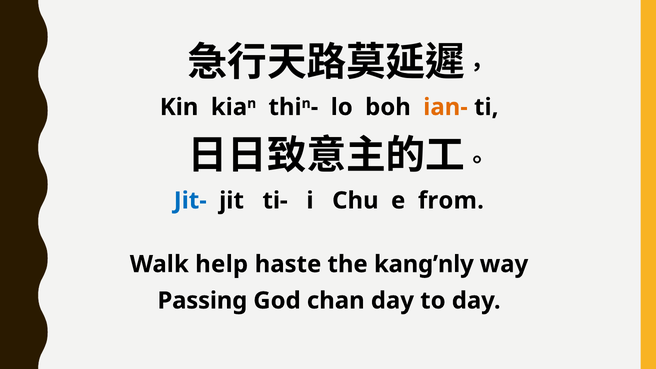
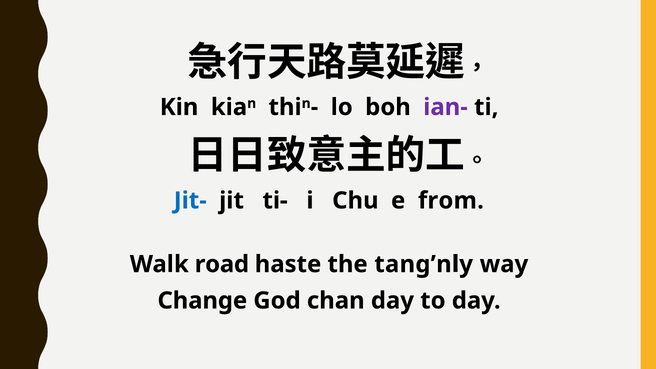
ian- colour: orange -> purple
help: help -> road
kang’nly: kang’nly -> tang’nly
Passing: Passing -> Change
